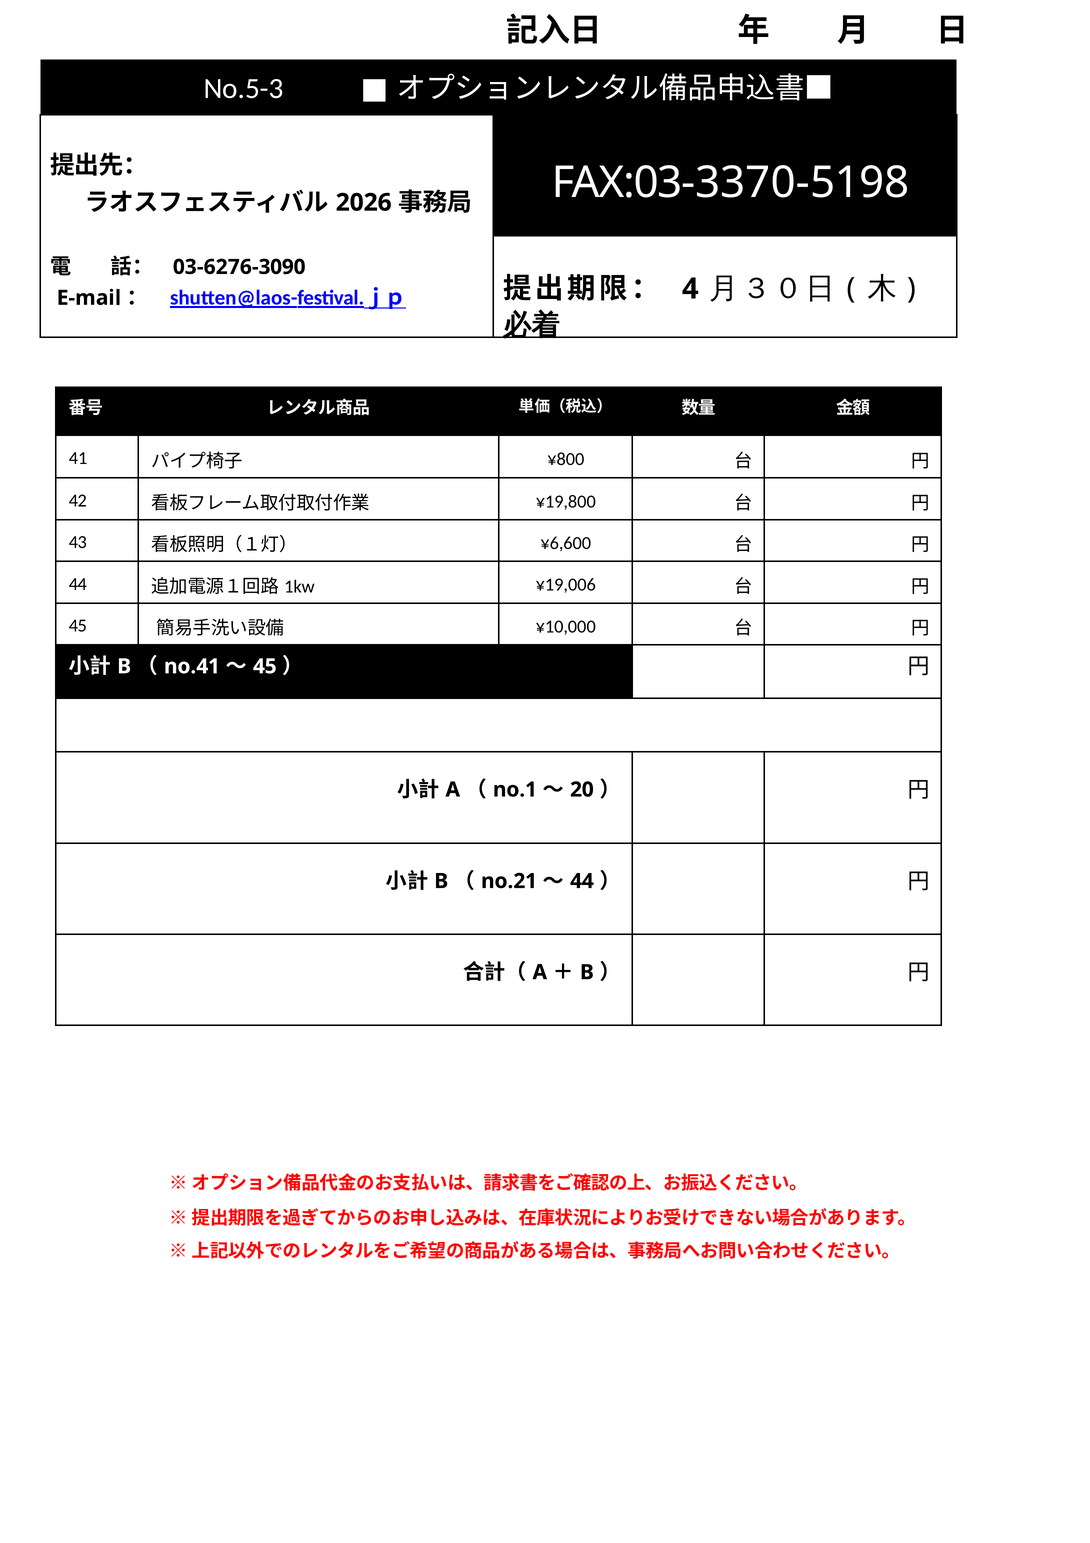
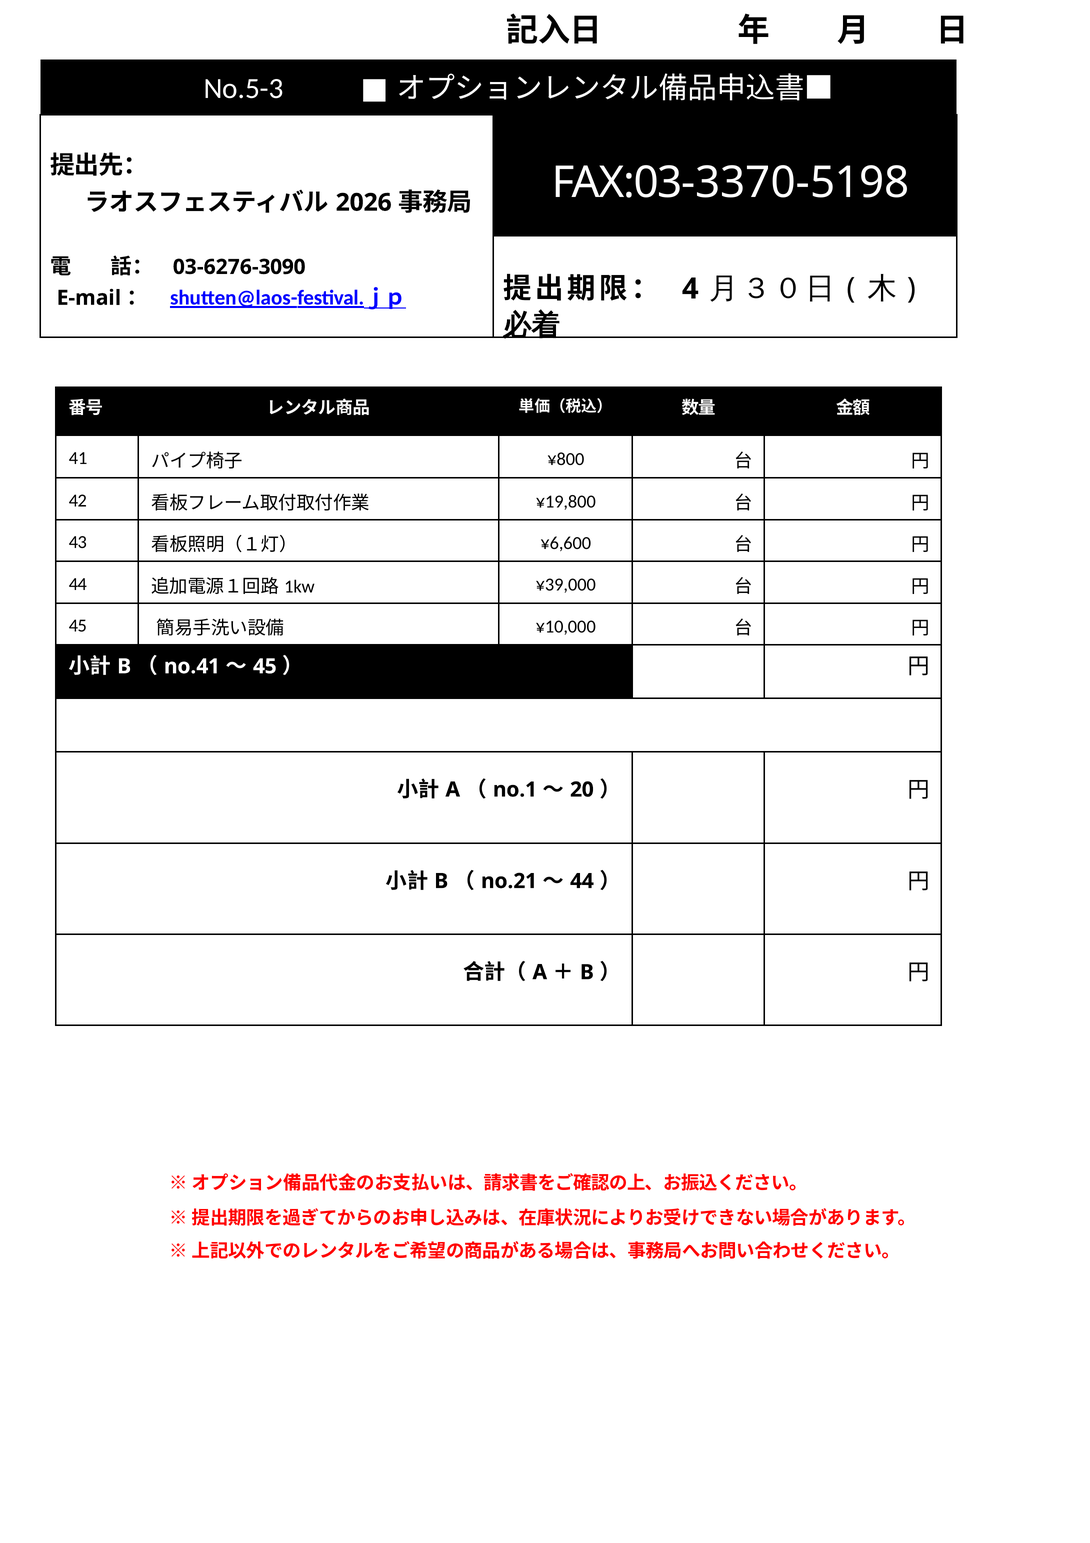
¥19,006: ¥19,006 -> ¥39,000
